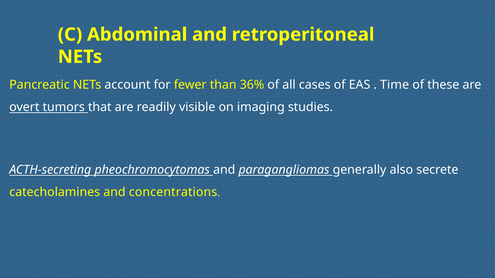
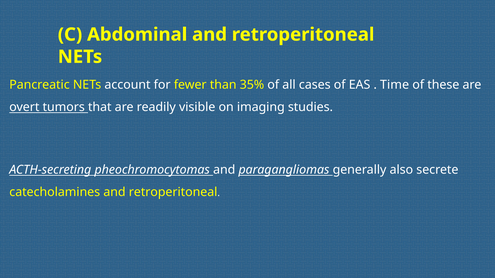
36%: 36% -> 35%
catecholamines and concentrations: concentrations -> retroperitoneal
